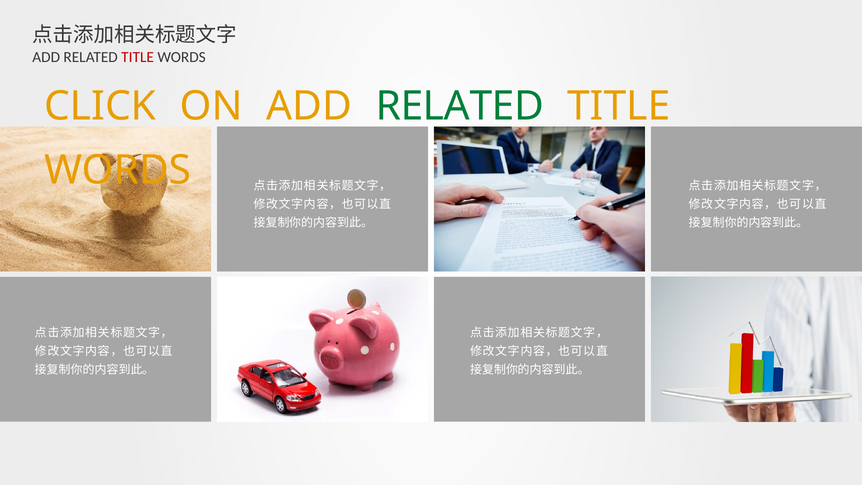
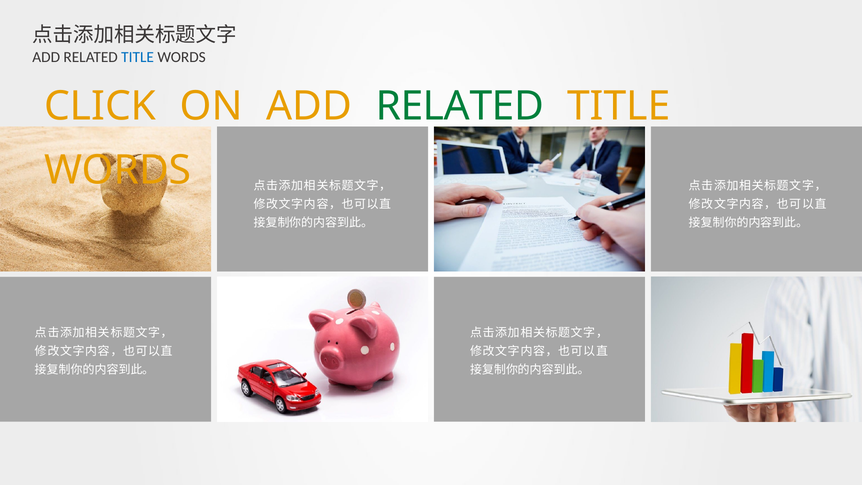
TITLE at (138, 57) colour: red -> blue
